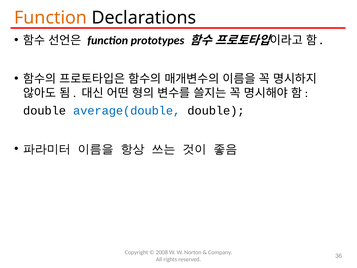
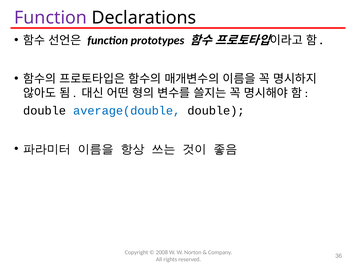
Function at (51, 18) colour: orange -> purple
